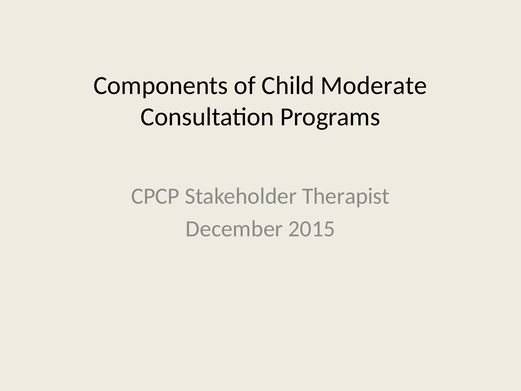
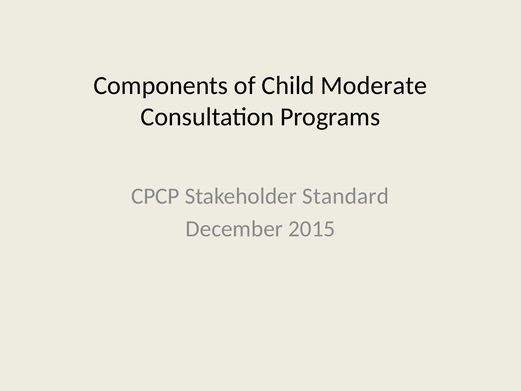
Therapist: Therapist -> Standard
